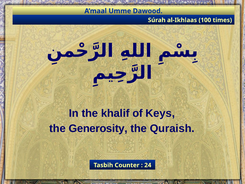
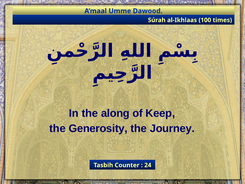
khalif: khalif -> along
Keys: Keys -> Keep
Quraish: Quraish -> Journey
